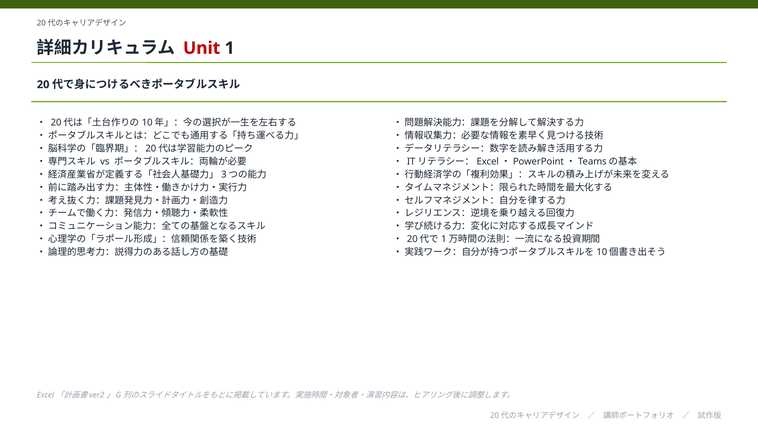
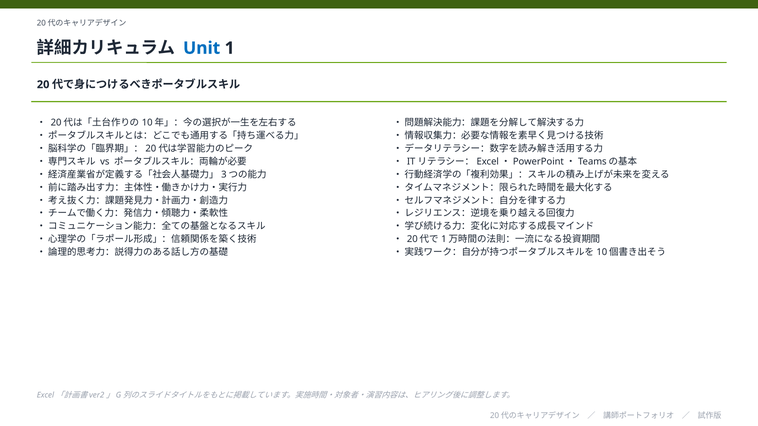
Unit colour: red -> blue
